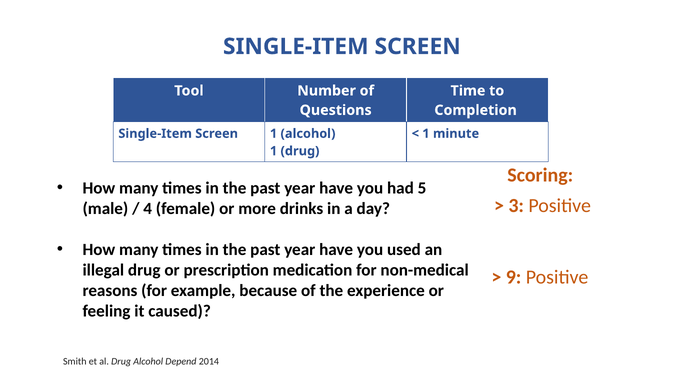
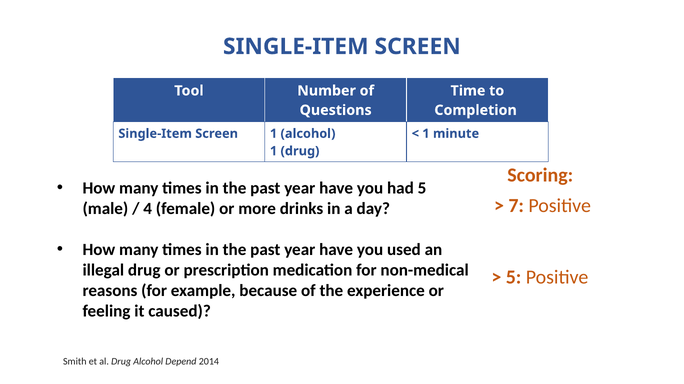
3: 3 -> 7
9 at (514, 278): 9 -> 5
